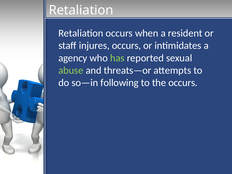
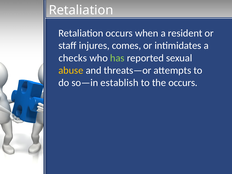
injures occurs: occurs -> comes
agency: agency -> checks
abuse colour: light green -> yellow
following: following -> establish
